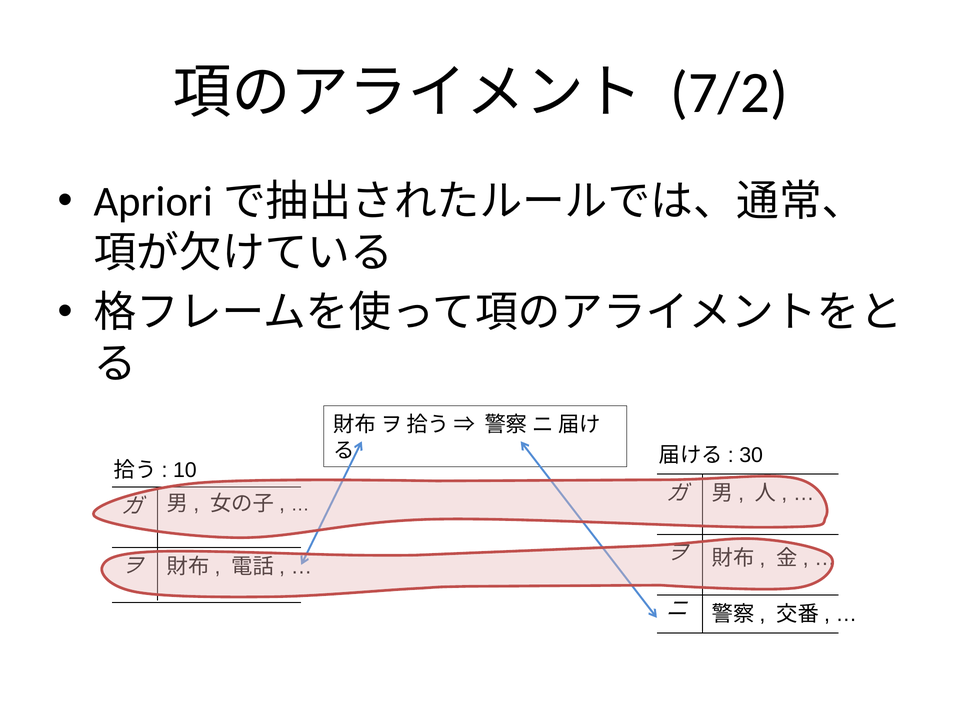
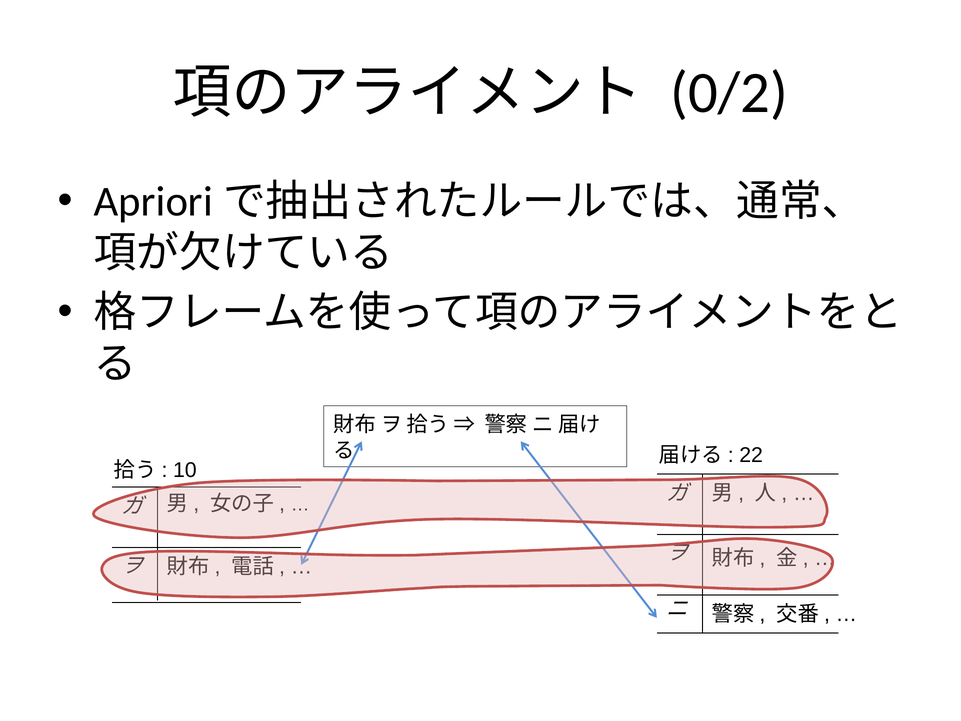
7/2: 7/2 -> 0/2
30: 30 -> 22
